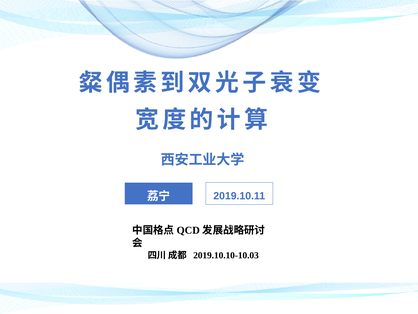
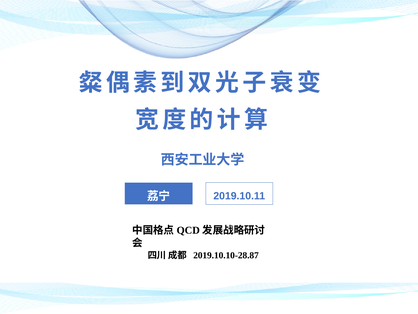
2019.10.10-10.03: 2019.10.10-10.03 -> 2019.10.10-28.87
